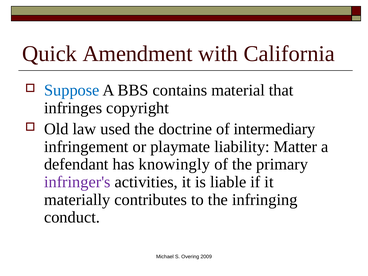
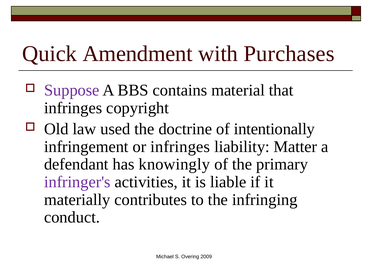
California: California -> Purchases
Suppose colour: blue -> purple
intermediary: intermediary -> intentionally
or playmate: playmate -> infringes
